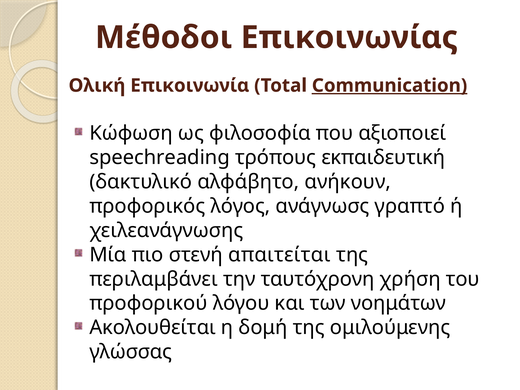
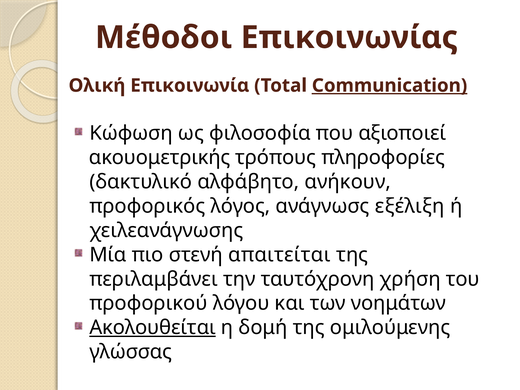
speechreading: speechreading -> ακουομετρικής
εκπαιδευτική: εκπαιδευτική -> πληροφορίες
γραπτό: γραπτό -> εξέλιξη
Ακολουθείται underline: none -> present
